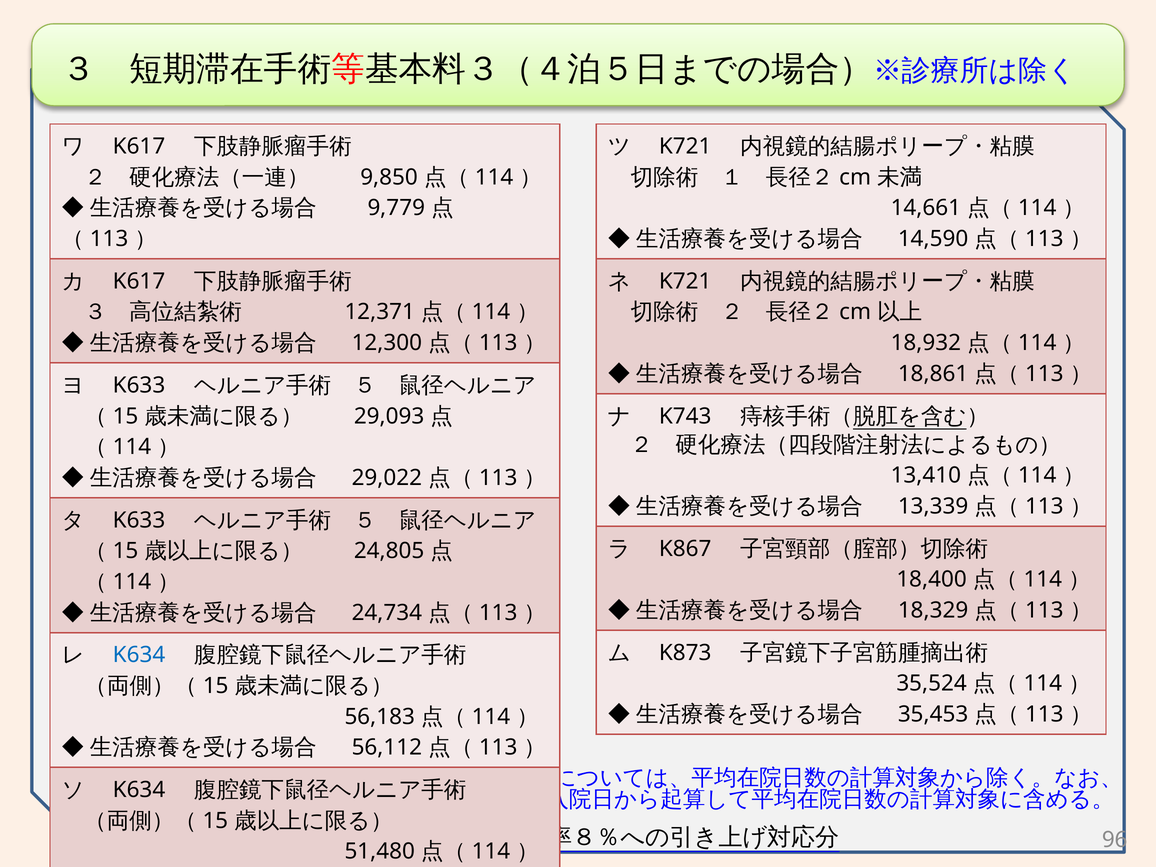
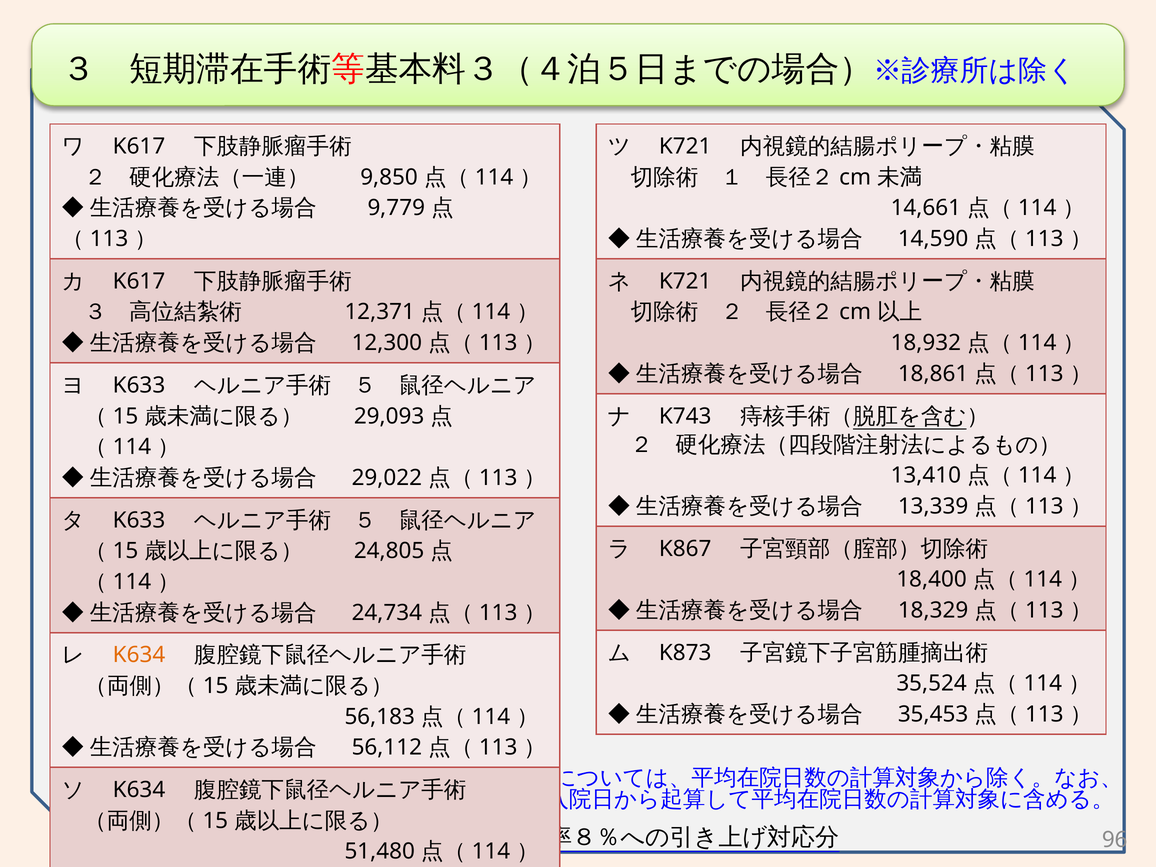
K634 at (139, 655) colour: blue -> orange
